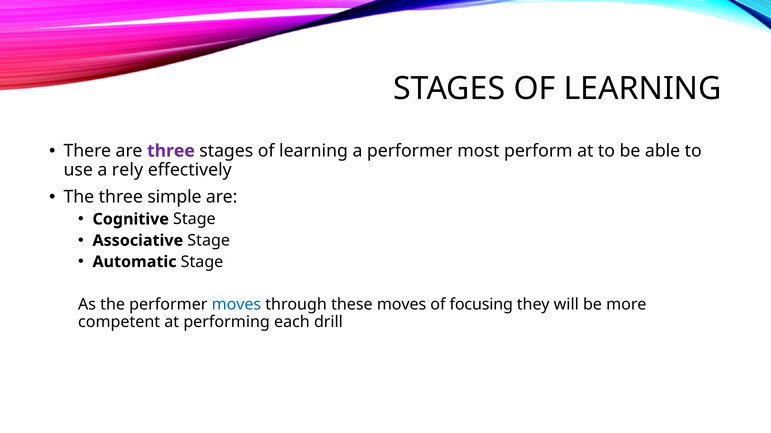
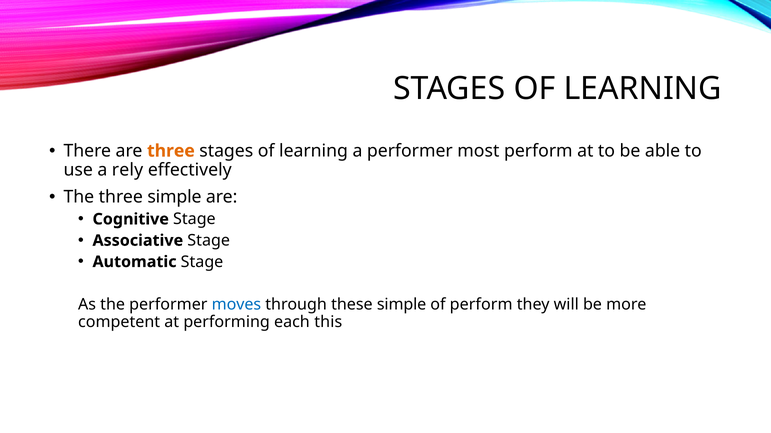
three at (171, 151) colour: purple -> orange
these moves: moves -> simple
of focusing: focusing -> perform
drill: drill -> this
